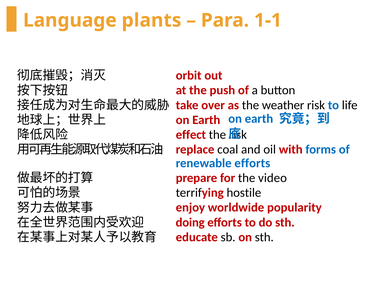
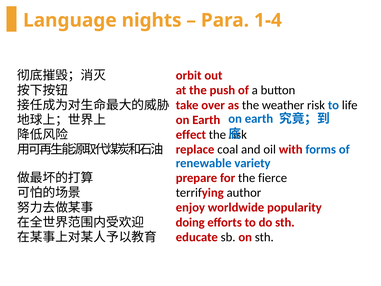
plants: plants -> nights
1-1: 1-1 -> 1-4
renewable efforts: efforts -> variety
video: video -> fierce
hostile: hostile -> author
